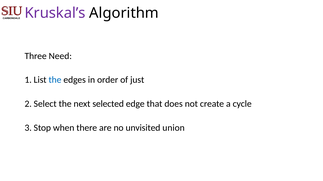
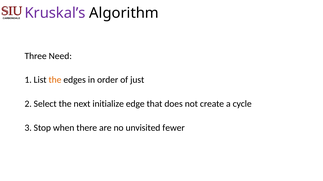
the at (55, 80) colour: blue -> orange
selected: selected -> initialize
union: union -> fewer
